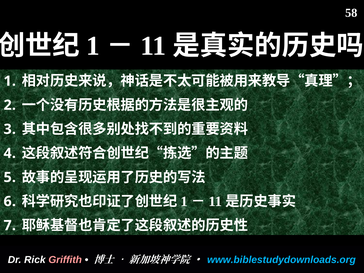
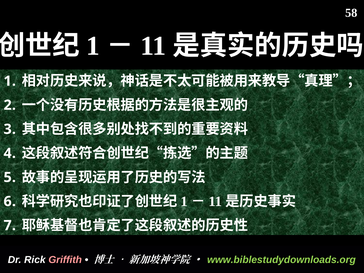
www.biblestudydownloads.org colour: light blue -> light green
